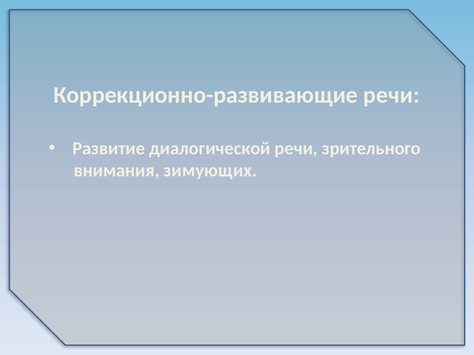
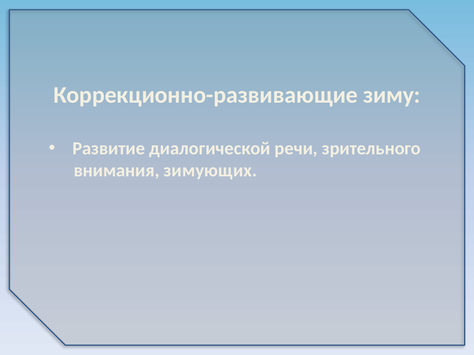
Коррекционно-развивающие речи: речи -> зиму
